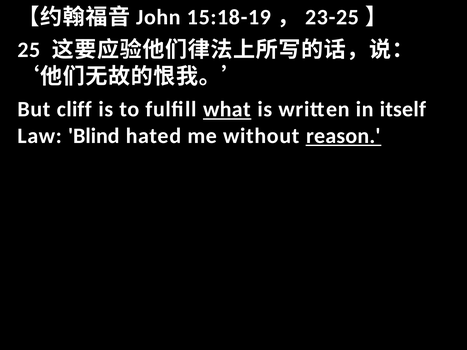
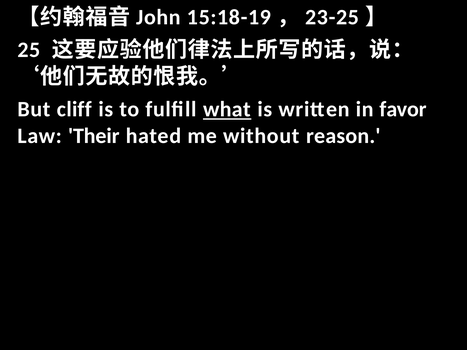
itself: itself -> favor
Blind: Blind -> Their
reason underline: present -> none
